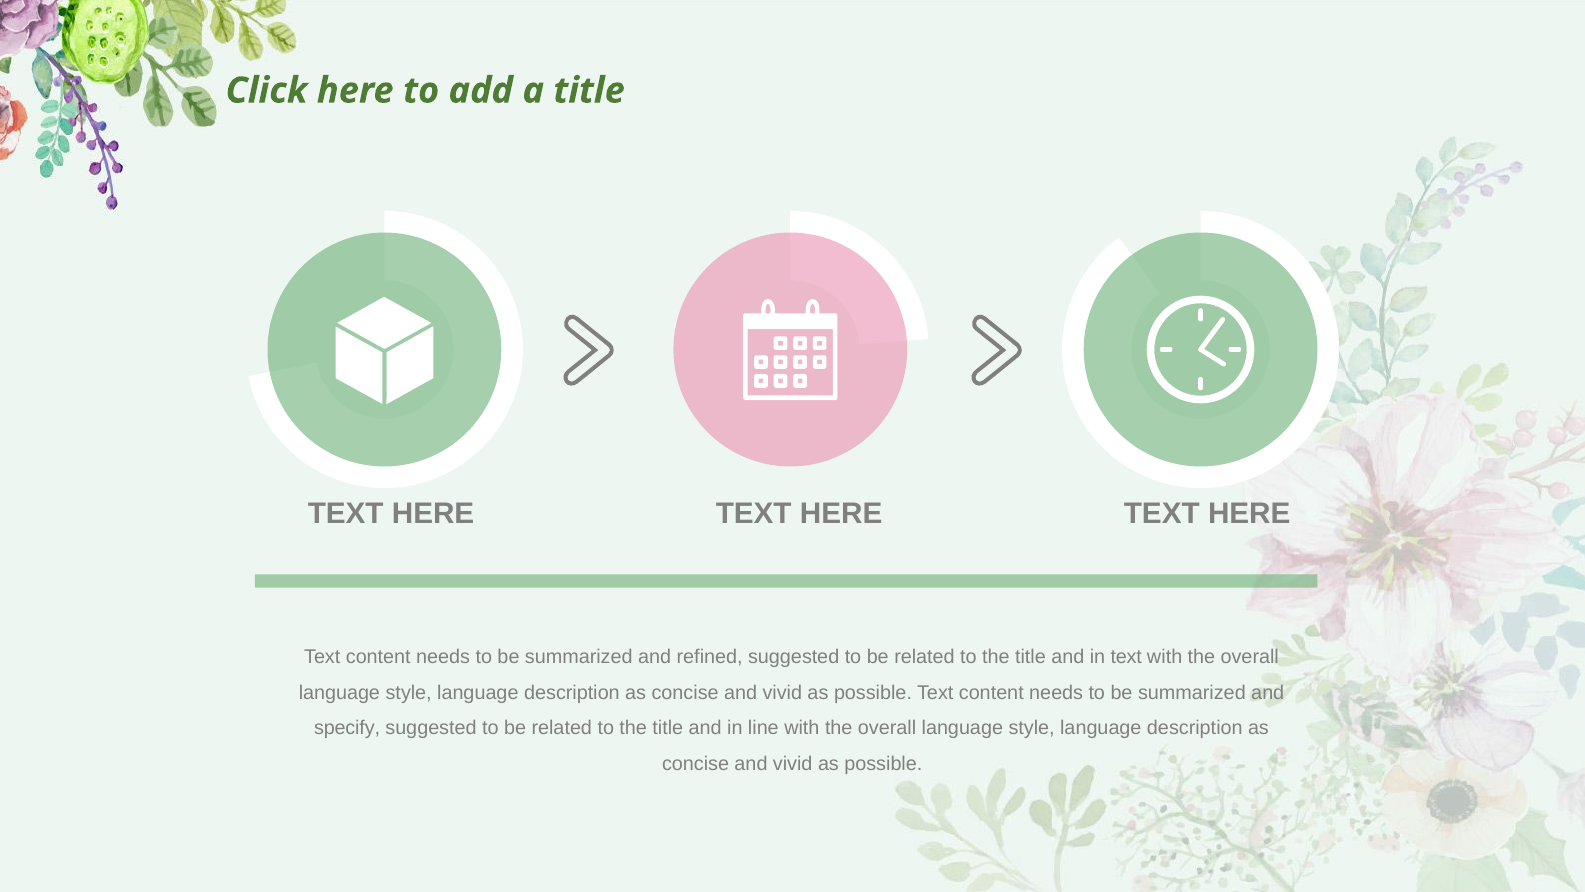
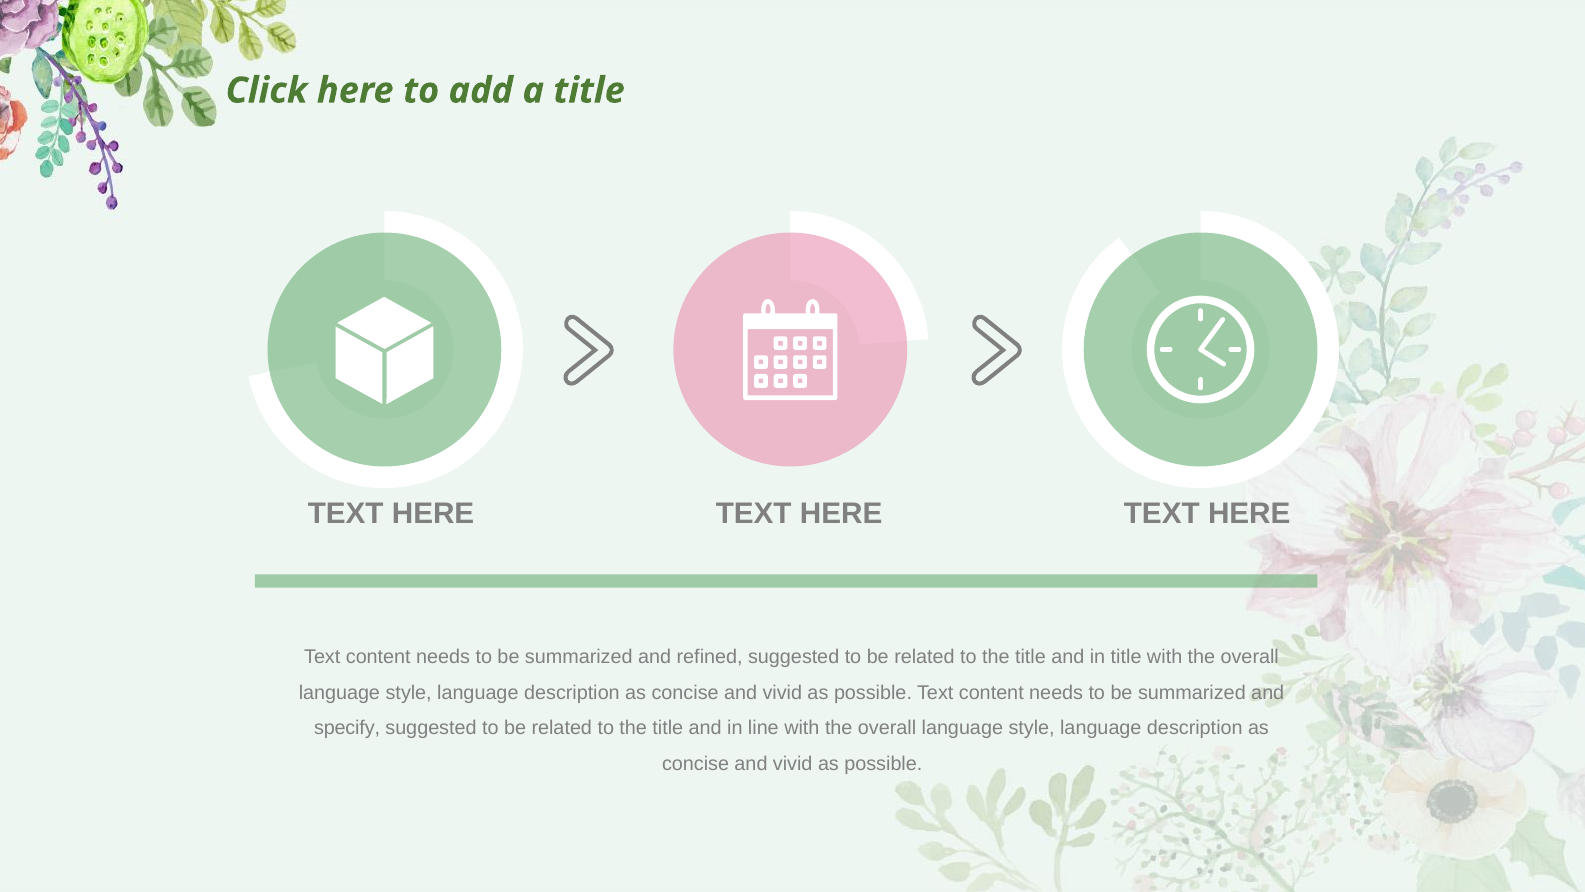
in text: text -> title
